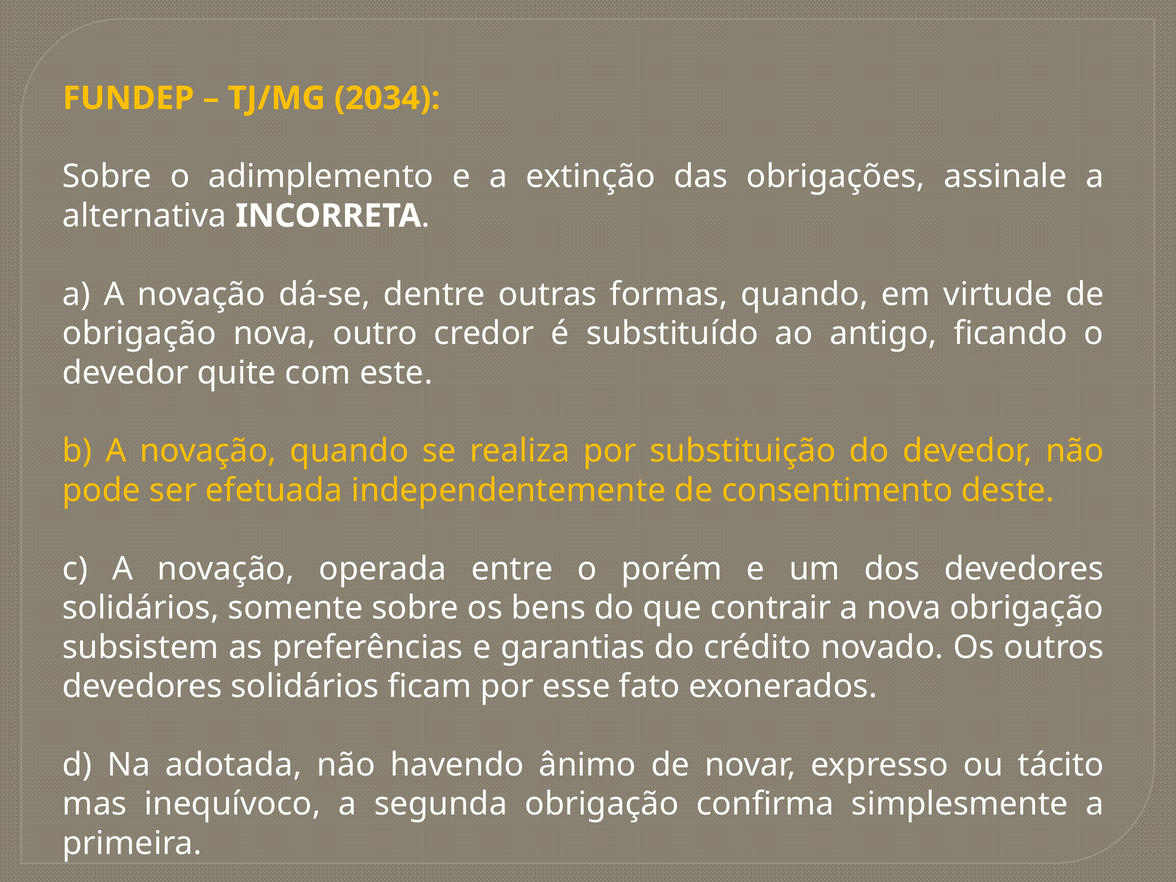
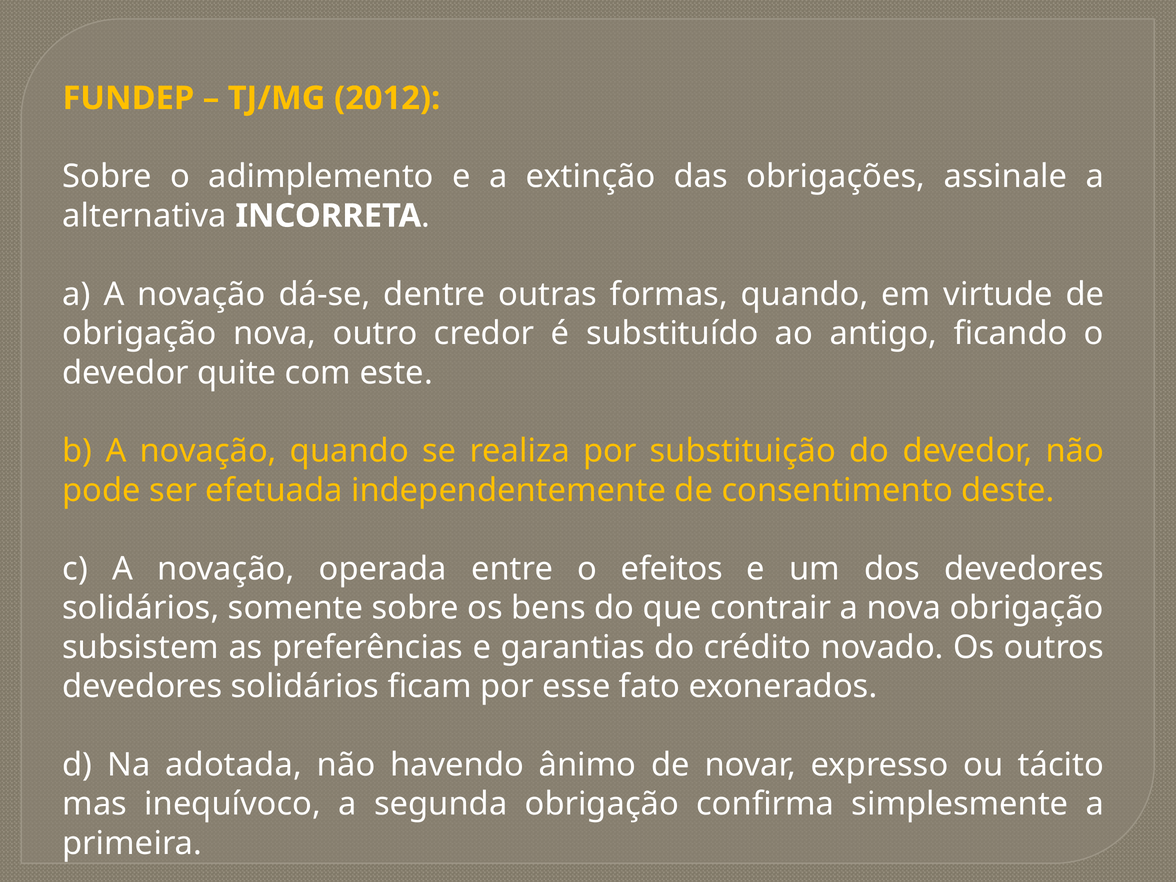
2034: 2034 -> 2012
porém: porém -> efeitos
